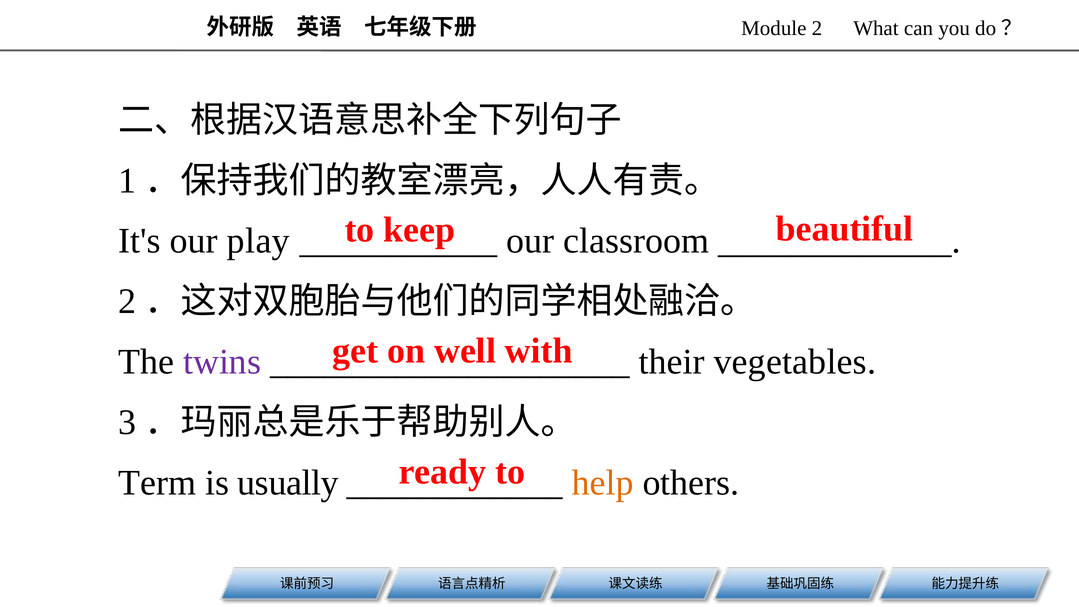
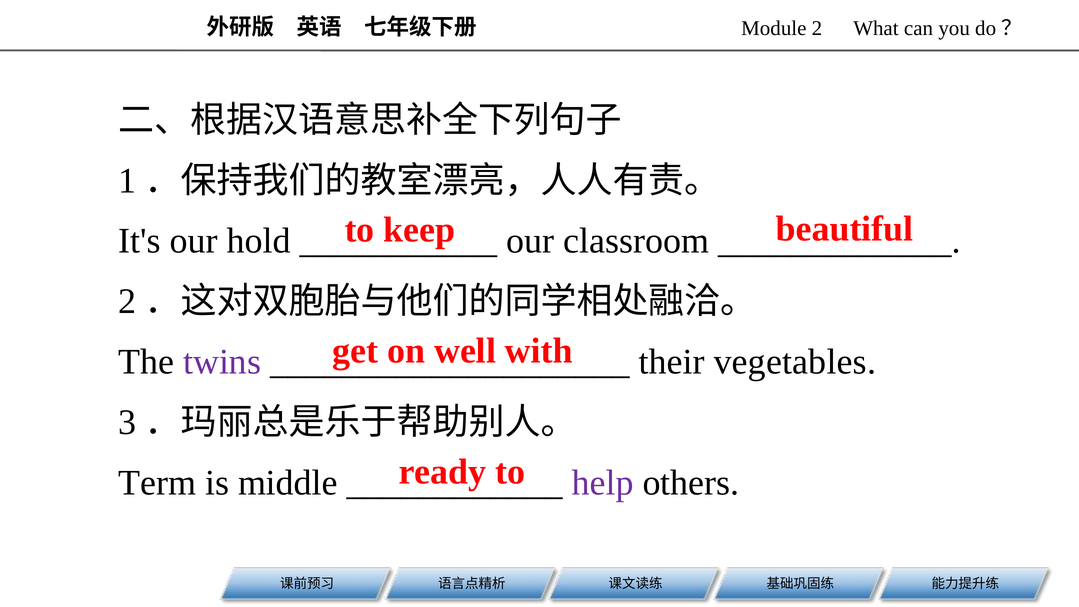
play: play -> hold
usually: usually -> middle
help colour: orange -> purple
